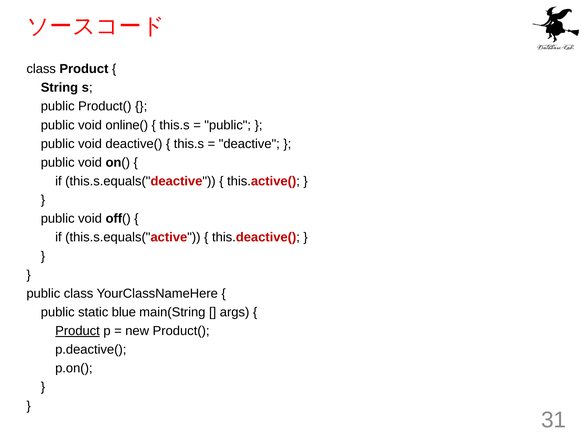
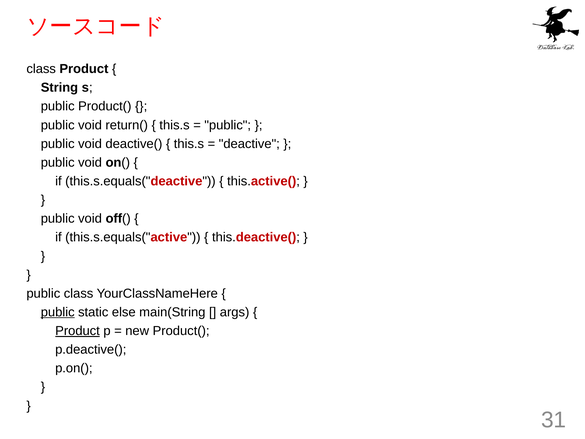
online(: online( -> return(
public at (58, 312) underline: none -> present
blue: blue -> else
